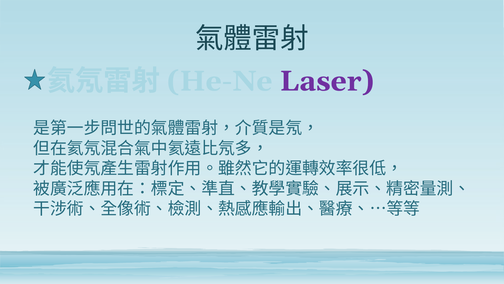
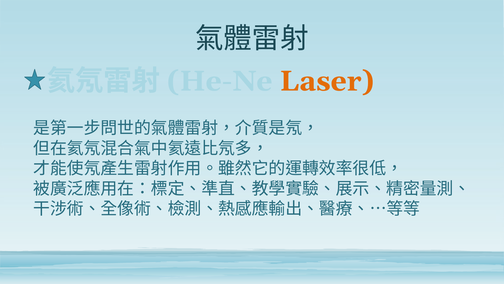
Laser colour: purple -> orange
